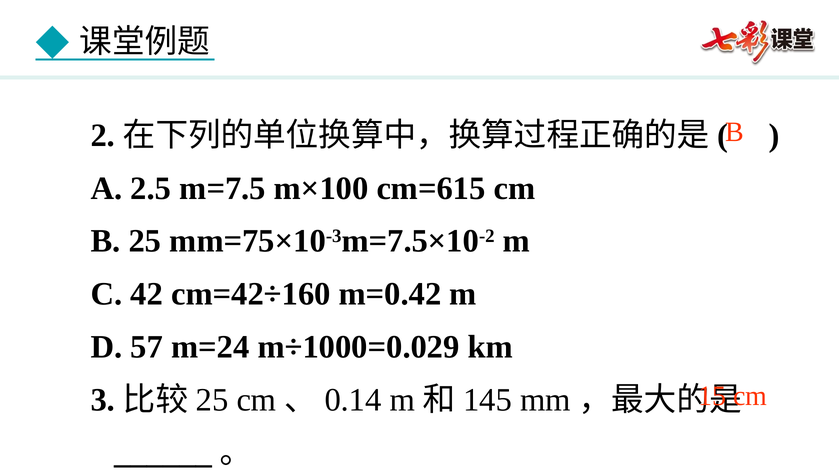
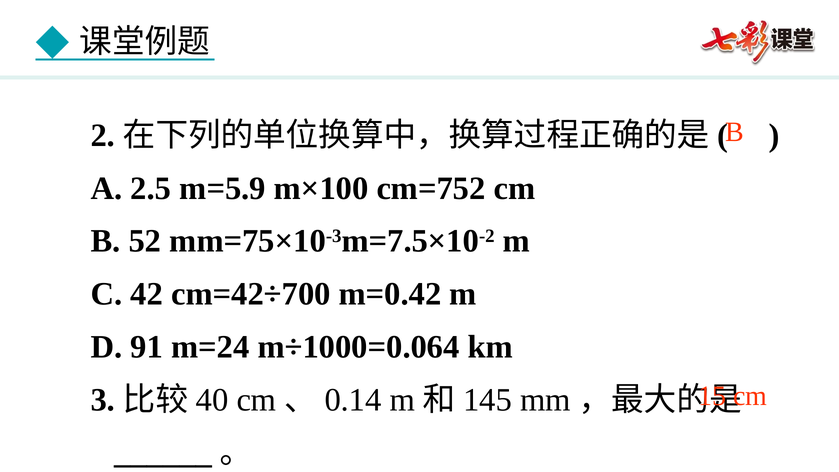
m=7.5: m=7.5 -> m=5.9
cm=615: cm=615 -> cm=752
B 25: 25 -> 52
cm=42÷160: cm=42÷160 -> cm=42÷700
57: 57 -> 91
m÷1000=0.029: m÷1000=0.029 -> m÷1000=0.064
25 at (212, 400): 25 -> 40
